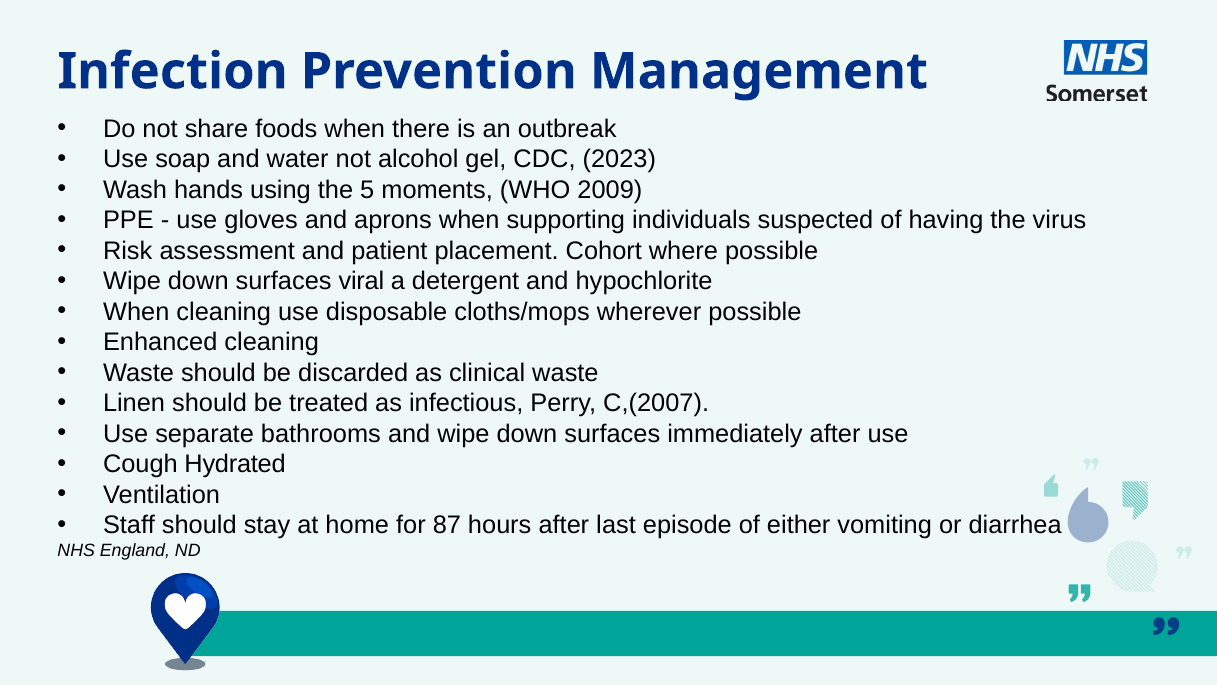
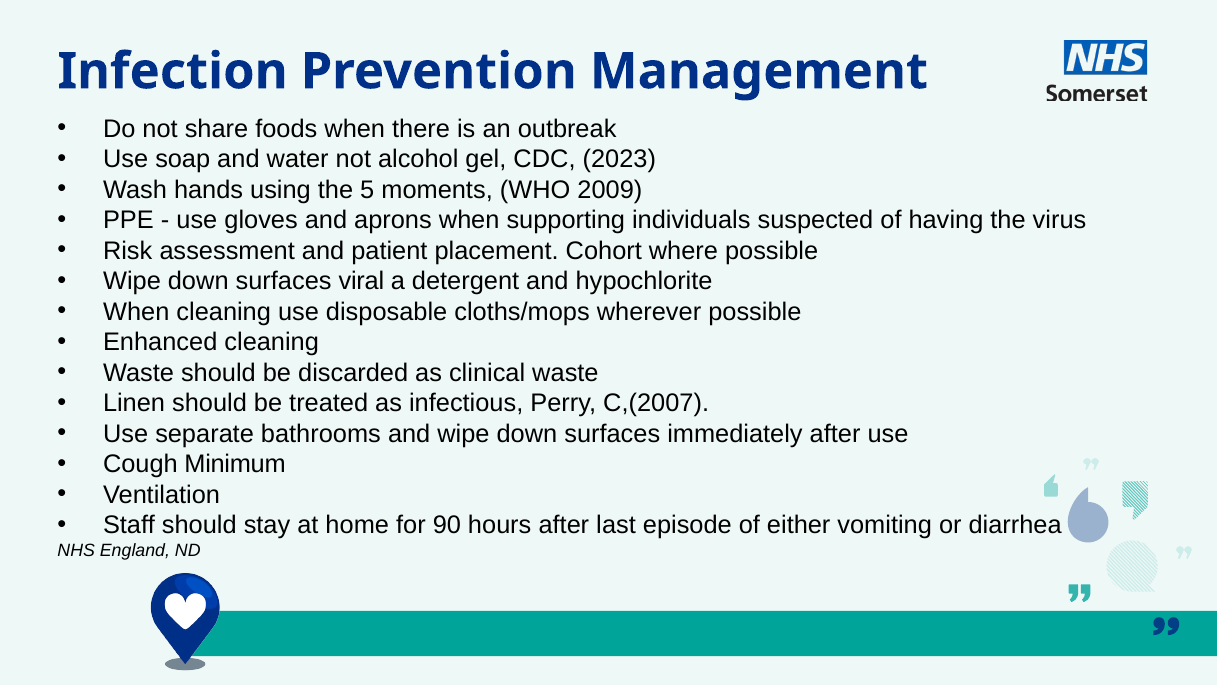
Hydrated: Hydrated -> Minimum
87: 87 -> 90
